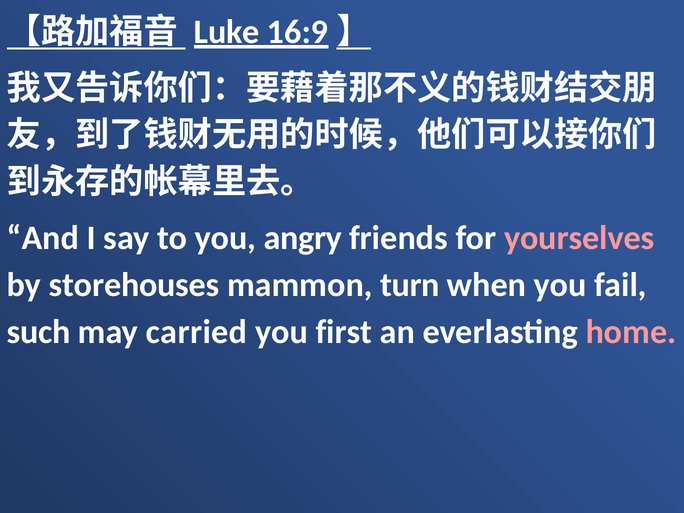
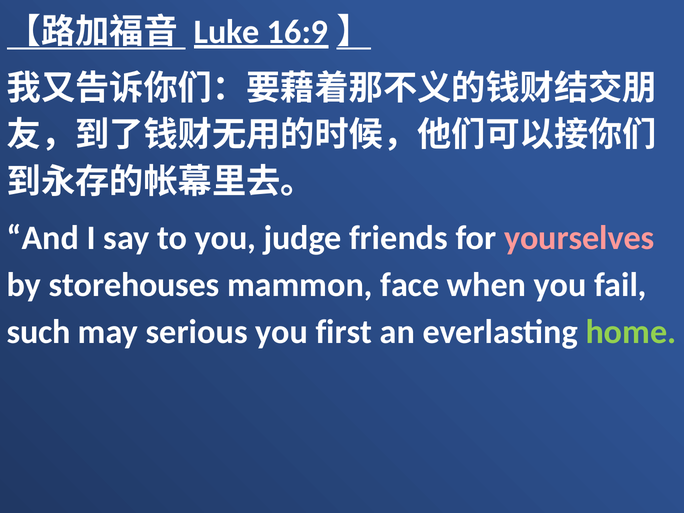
angry: angry -> judge
turn: turn -> face
carried: carried -> serious
home colour: pink -> light green
